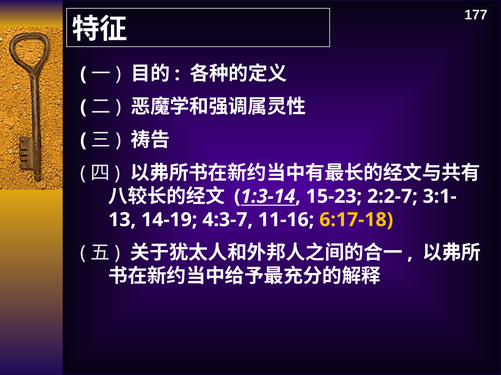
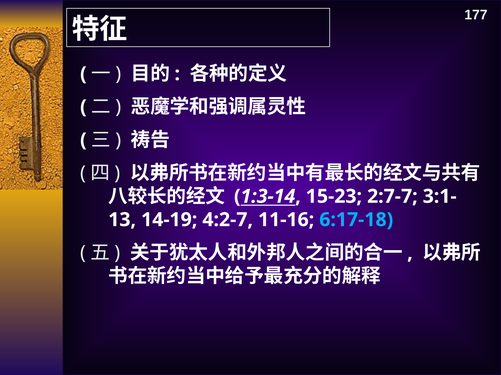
2:2-7: 2:2-7 -> 2:7-7
4:3-7: 4:3-7 -> 4:2-7
6:17-18 colour: yellow -> light blue
